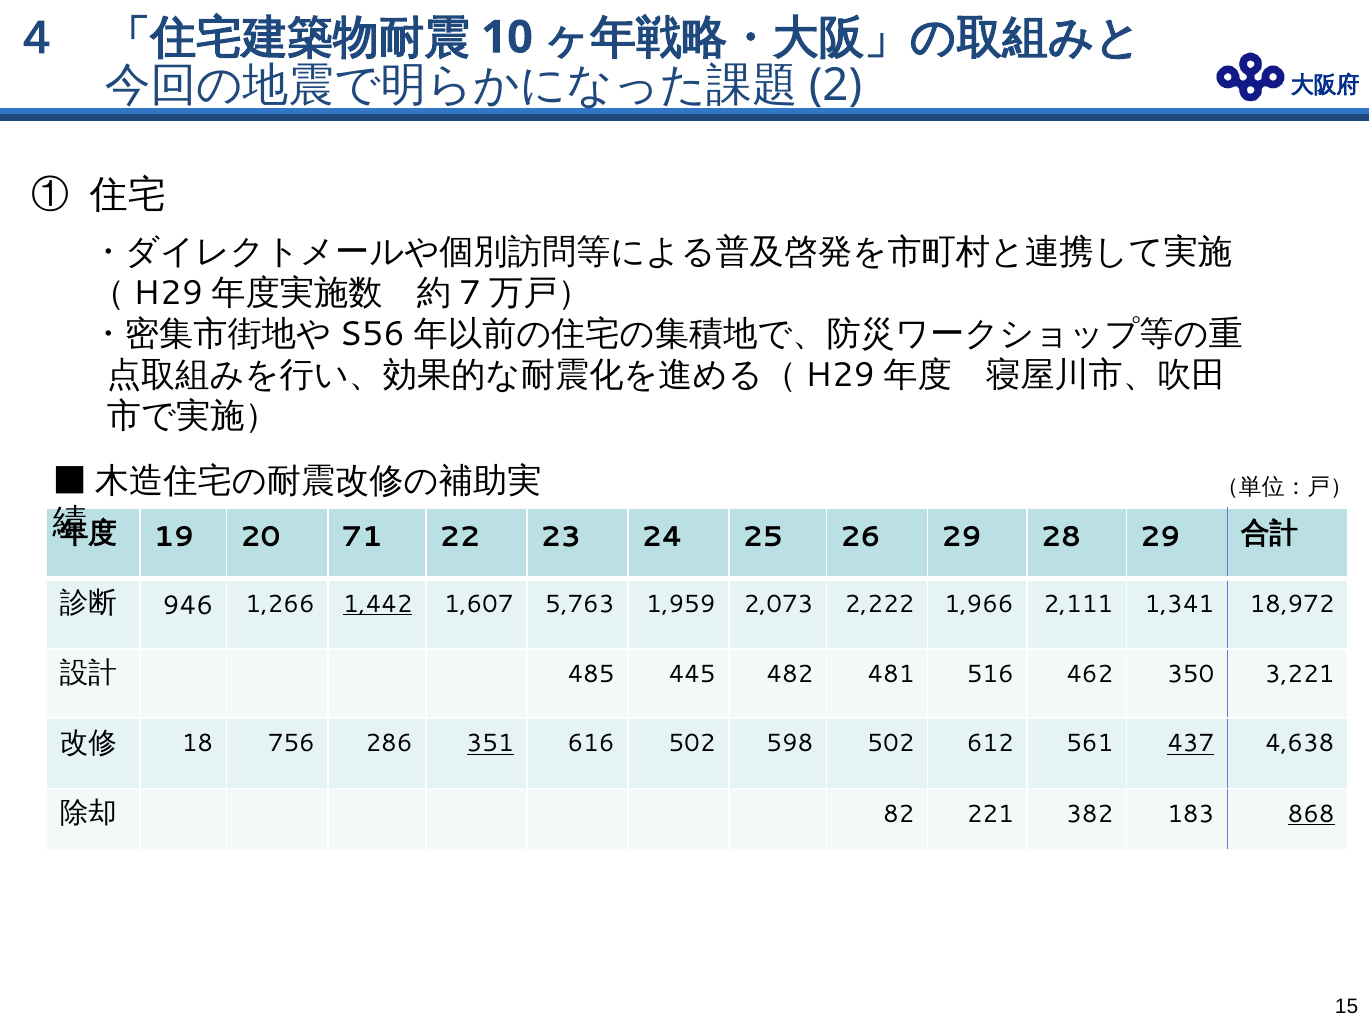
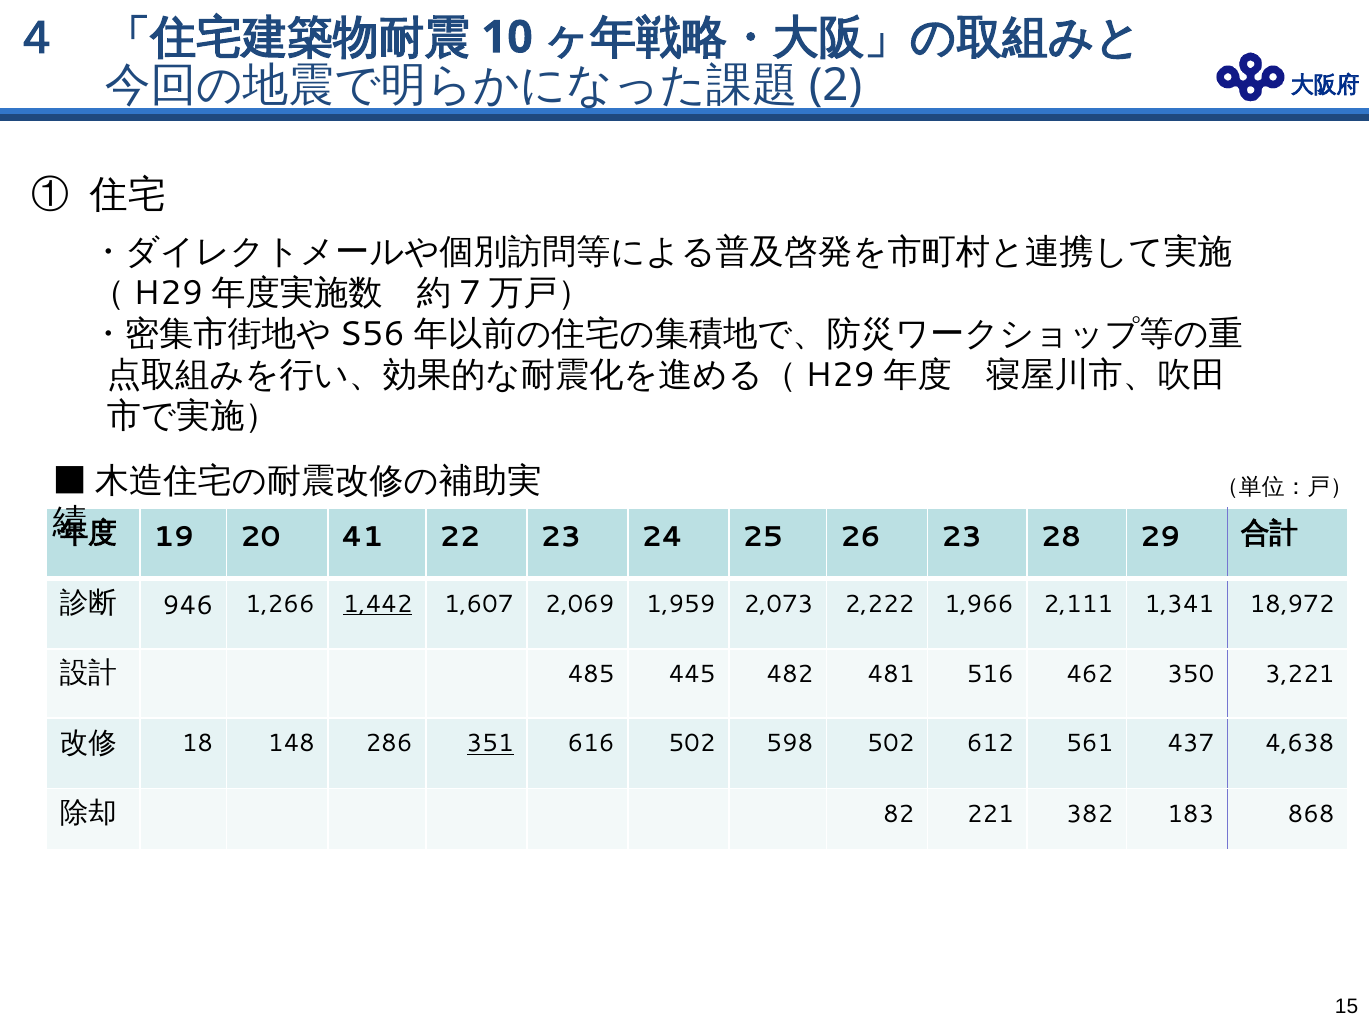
71: 71 -> 41
26 29: 29 -> 23
5,763: 5,763 -> 2,069
756: 756 -> 148
437 underline: present -> none
868 underline: present -> none
